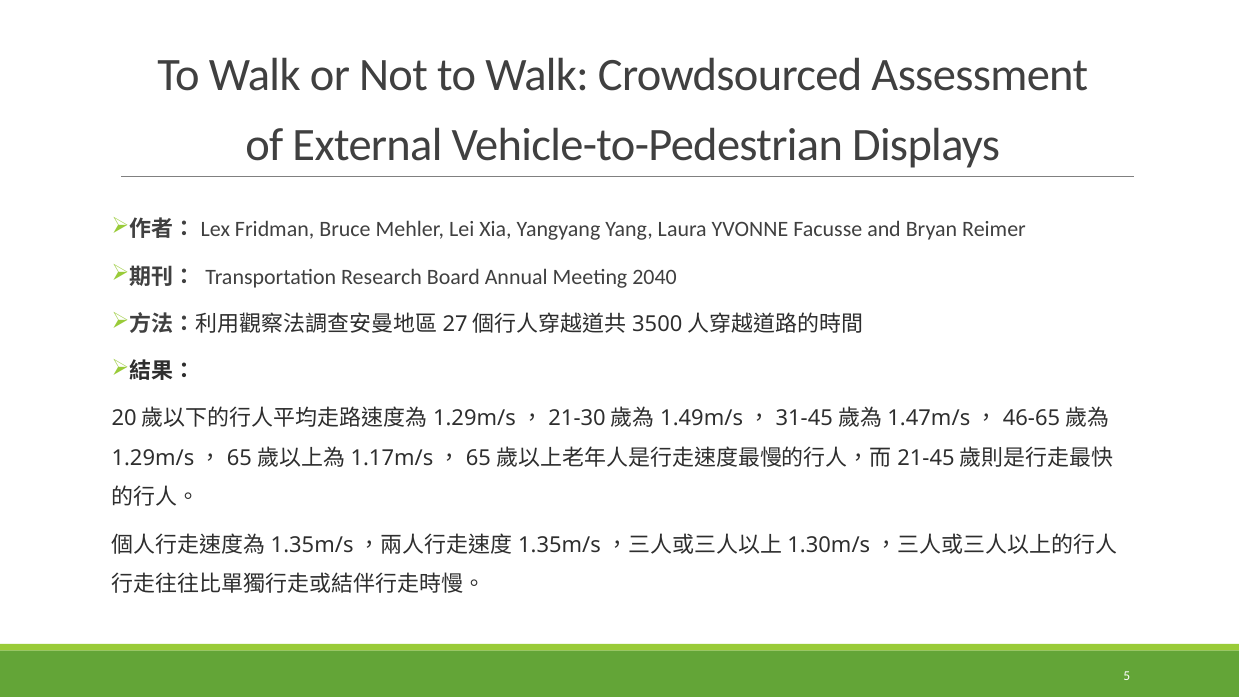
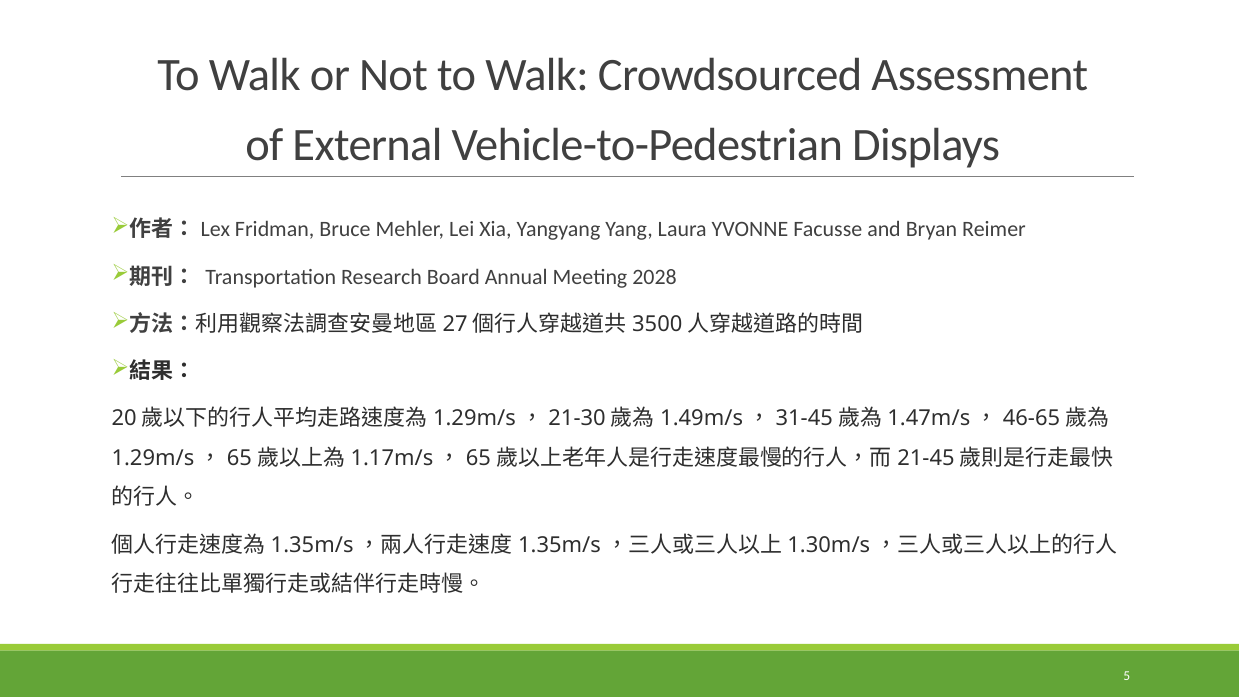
2040: 2040 -> 2028
